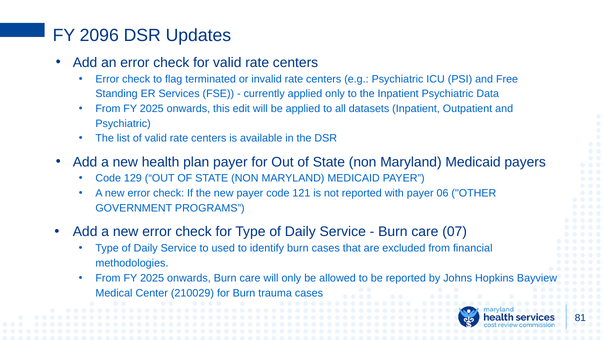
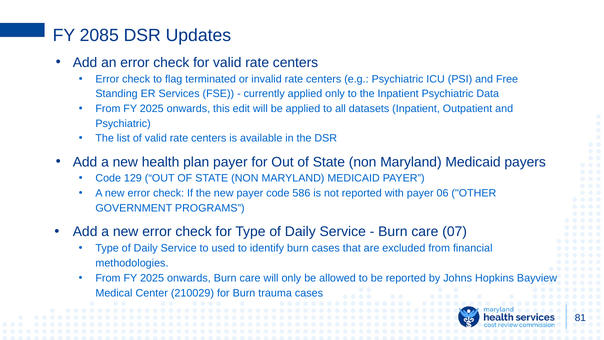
2096: 2096 -> 2085
121: 121 -> 586
